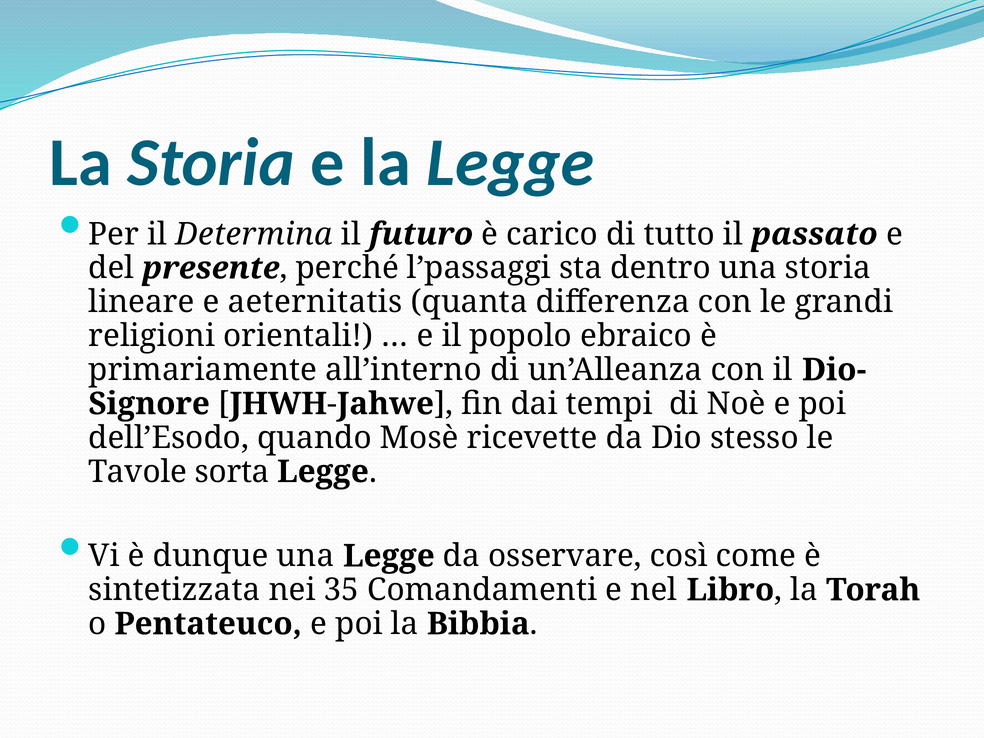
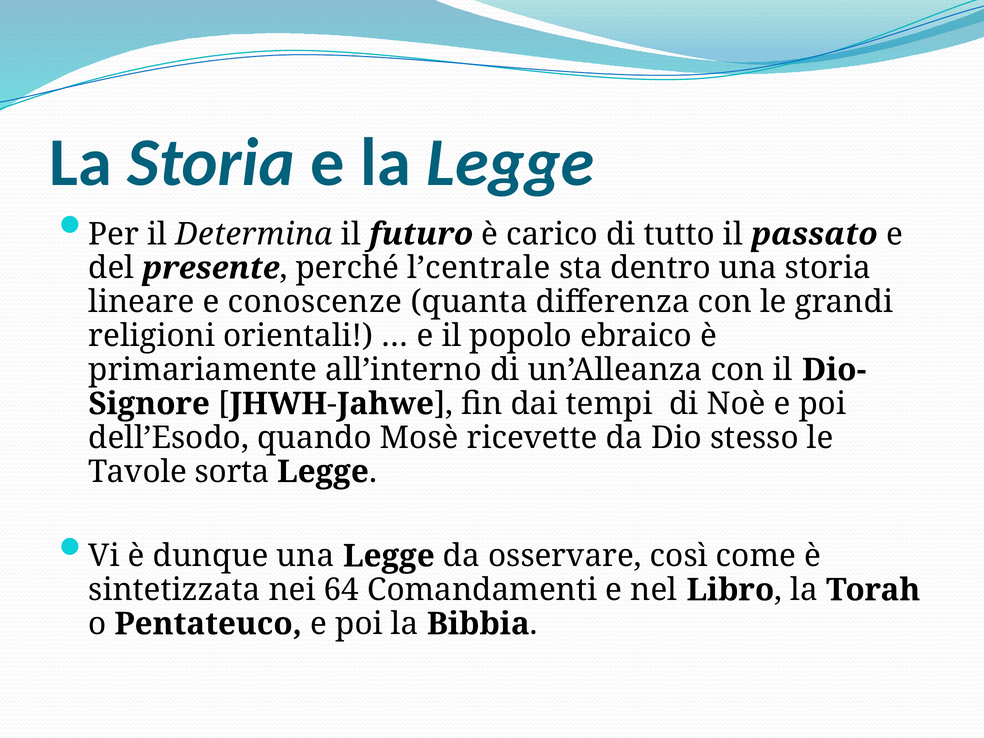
l’passaggi: l’passaggi -> l’centrale
aeternitatis: aeternitatis -> conoscenze
35: 35 -> 64
